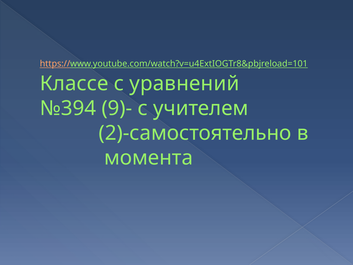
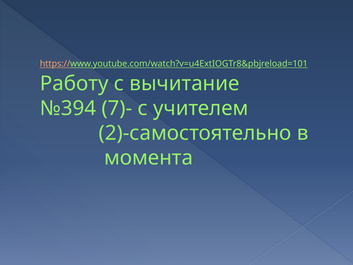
Классе: Классе -> Работу
уравнений: уравнений -> вычитание
9)-: 9)- -> 7)-
